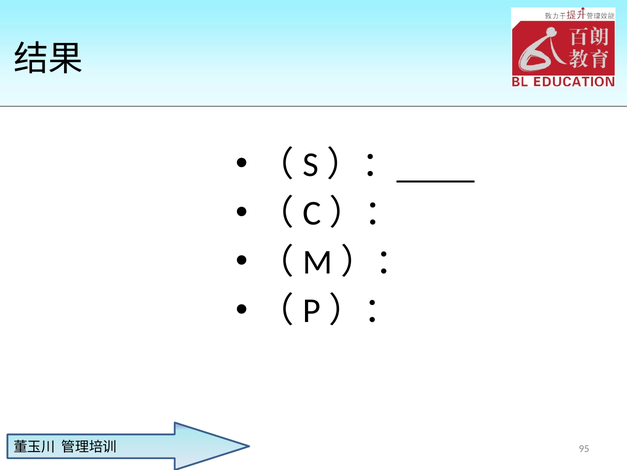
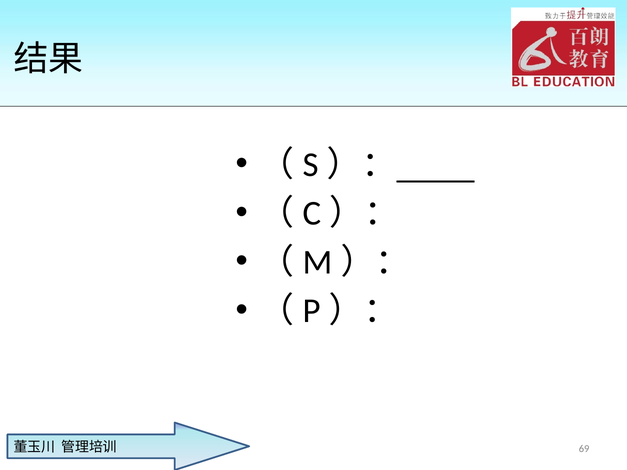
95: 95 -> 69
